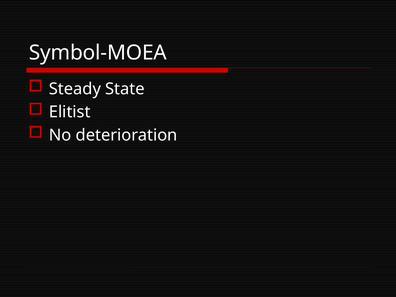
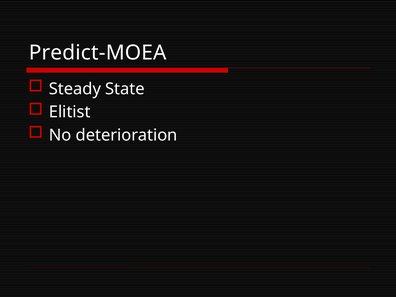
Symbol-MOEA: Symbol-MOEA -> Predict-MOEA
